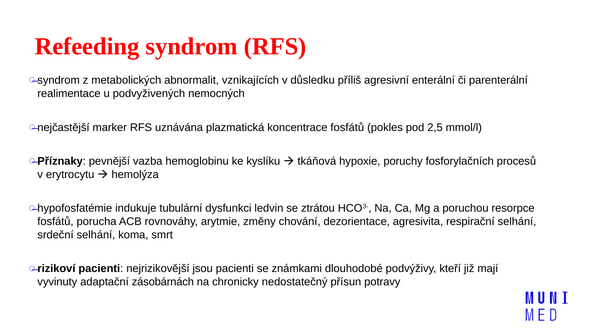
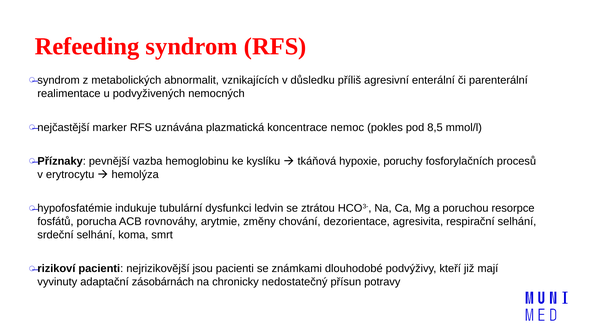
koncentrace fosfátů: fosfátů -> nemoc
2,5: 2,5 -> 8,5
